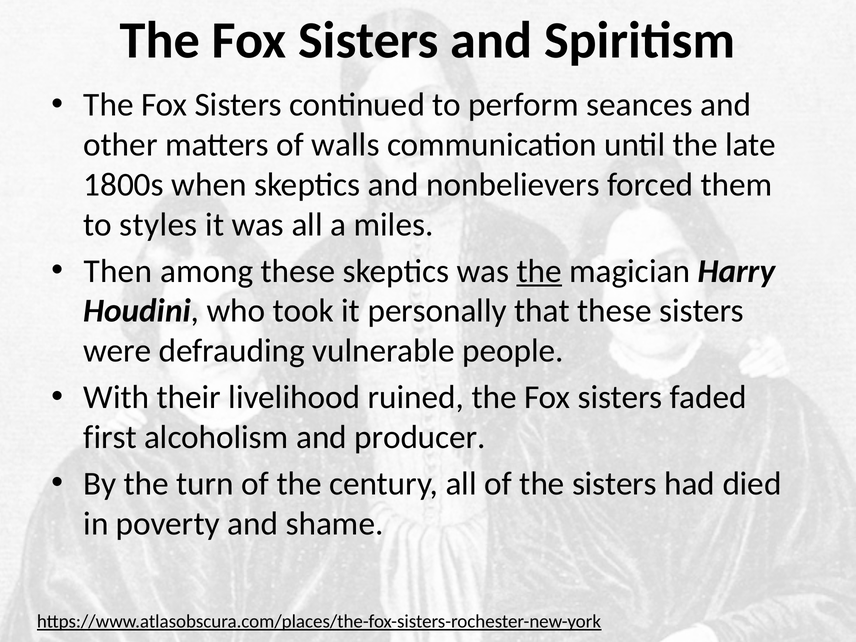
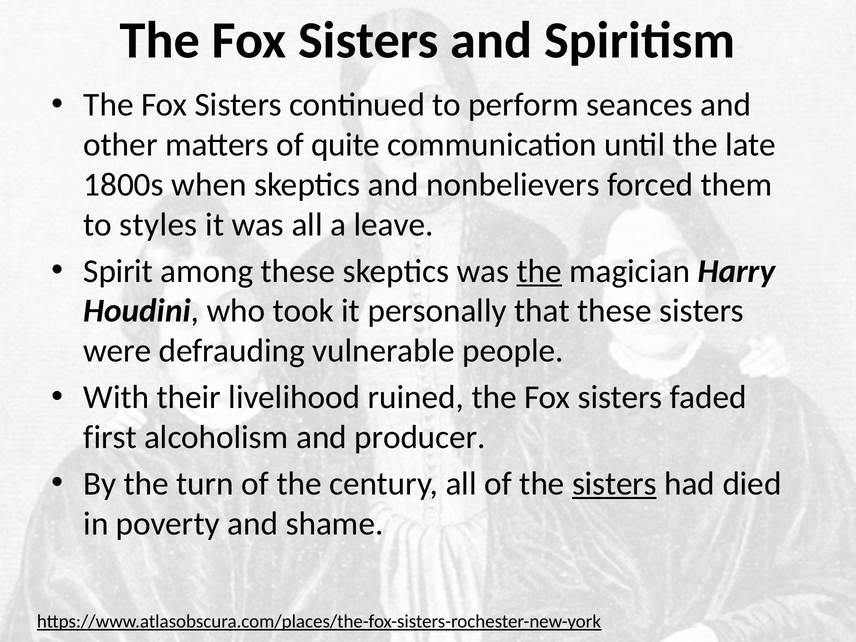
walls: walls -> quite
miles: miles -> leave
Then: Then -> Spirit
sisters at (614, 484) underline: none -> present
